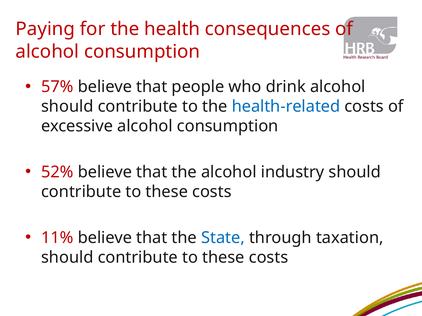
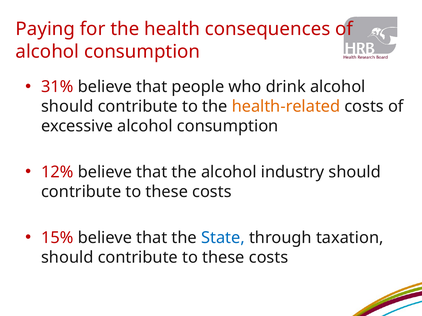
57%: 57% -> 31%
health-related colour: blue -> orange
52%: 52% -> 12%
11%: 11% -> 15%
